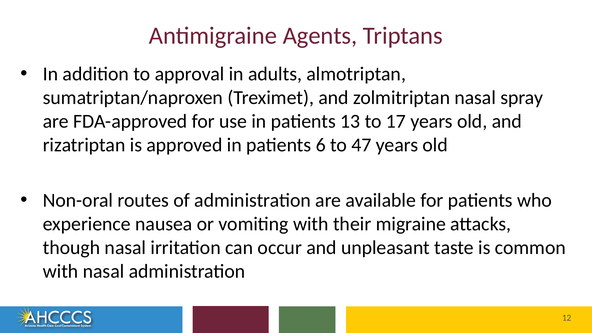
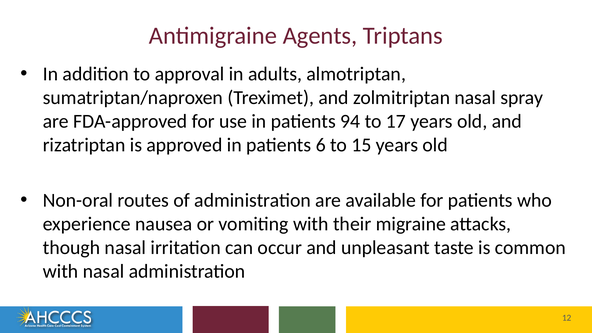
13: 13 -> 94
47: 47 -> 15
